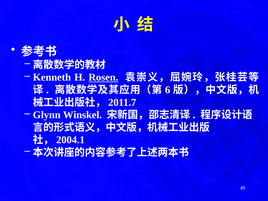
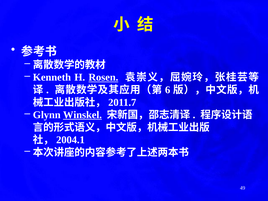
Winskel underline: none -> present
